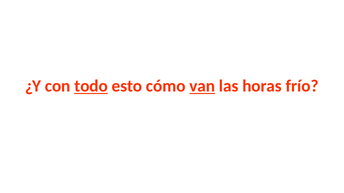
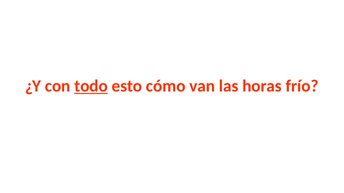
van underline: present -> none
